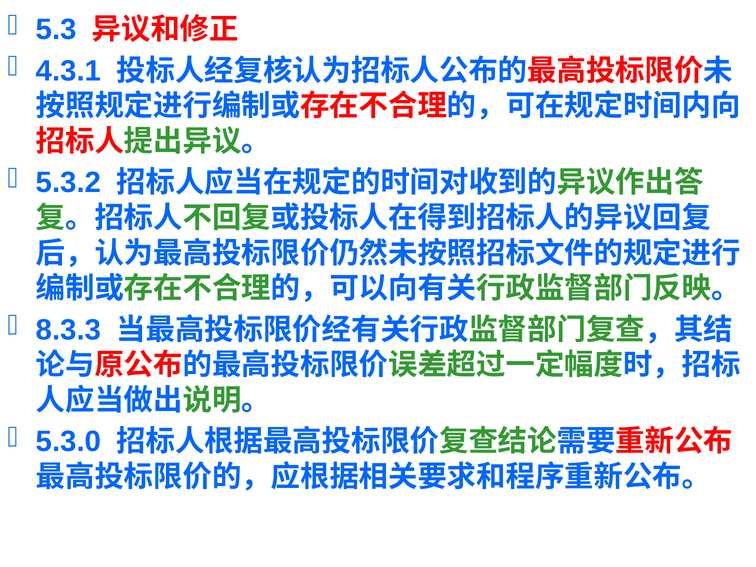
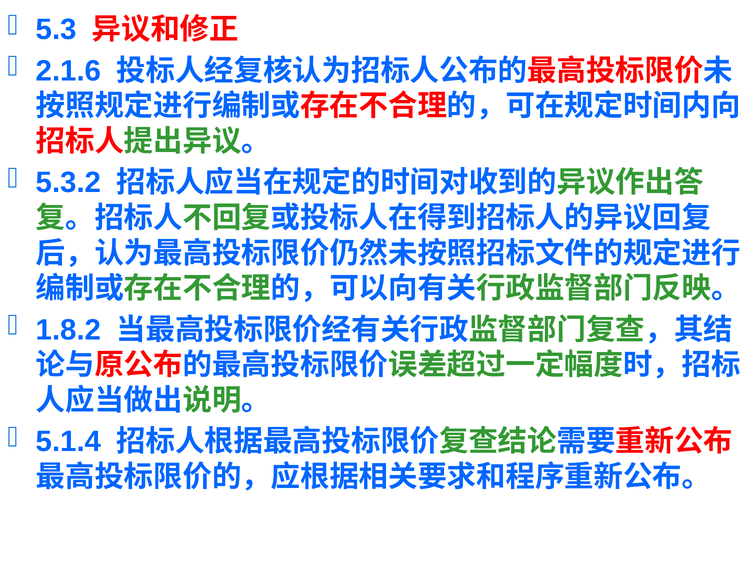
4.3.1: 4.3.1 -> 2.1.6
8.3.3: 8.3.3 -> 1.8.2
5.3.0: 5.3.0 -> 5.1.4
